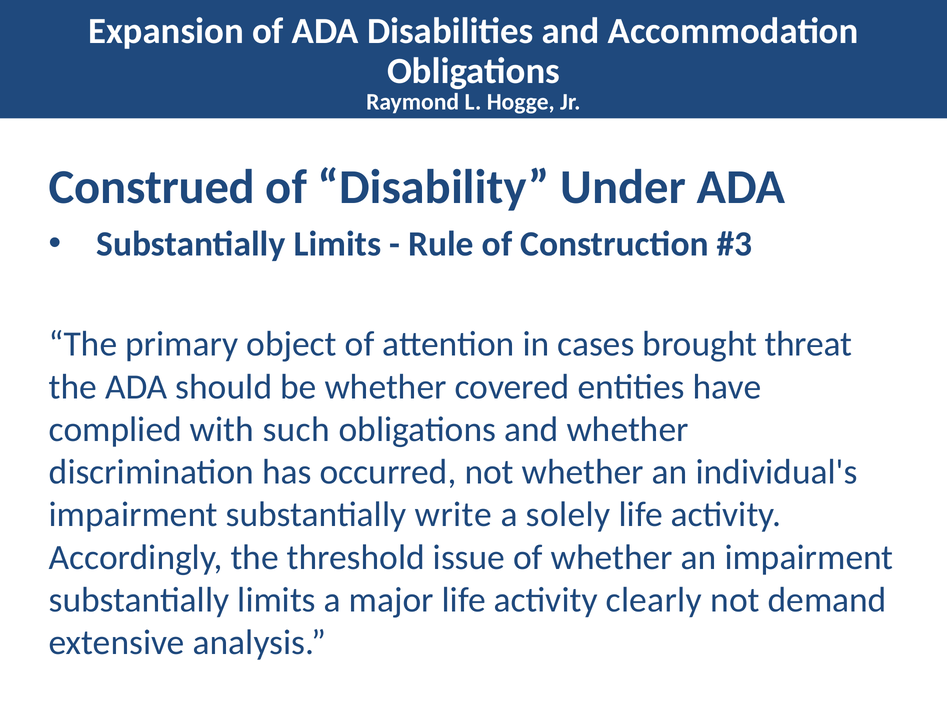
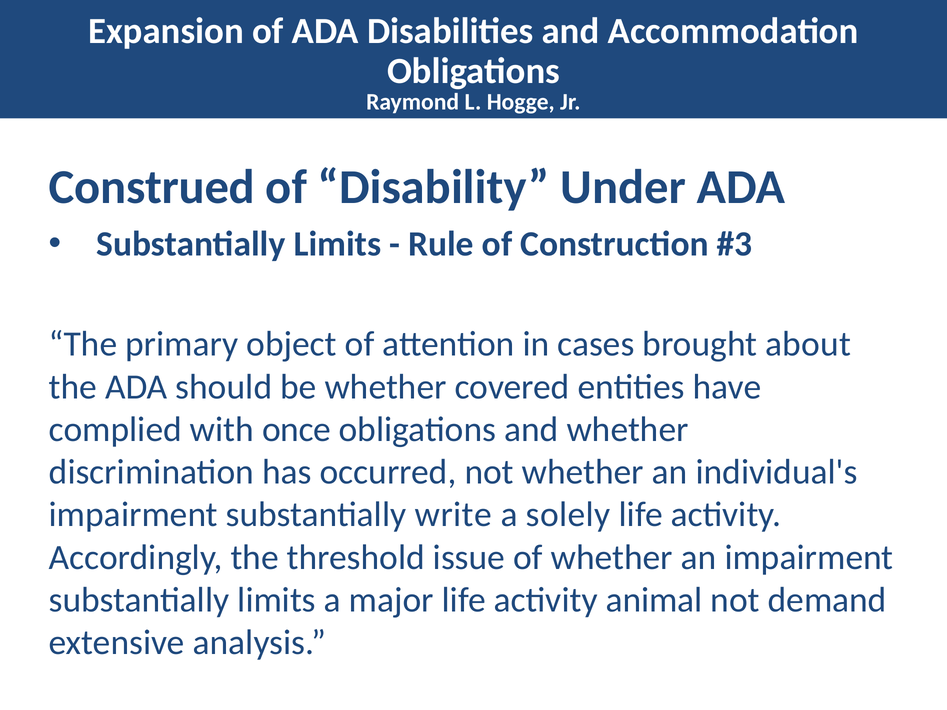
threat: threat -> about
such: such -> once
clearly: clearly -> animal
